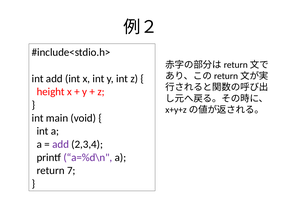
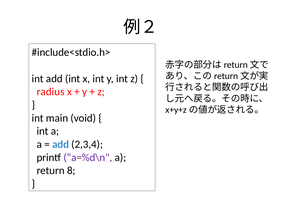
height: height -> radius
add at (61, 144) colour: purple -> blue
7: 7 -> 8
